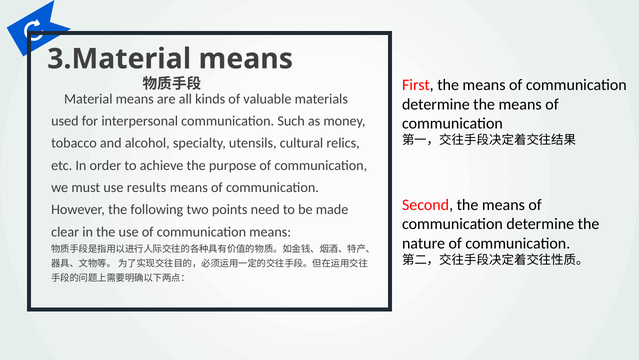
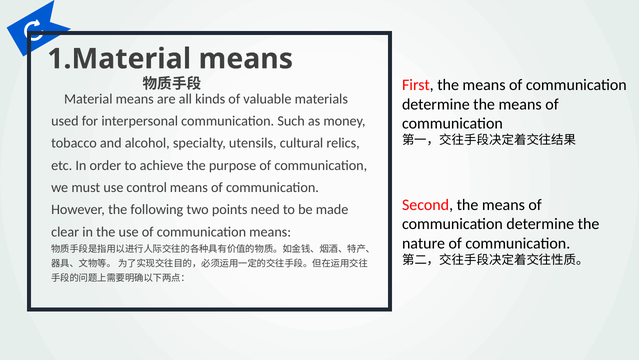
3.Material: 3.Material -> 1.Material
results: results -> control
